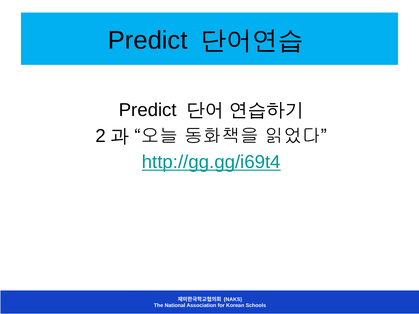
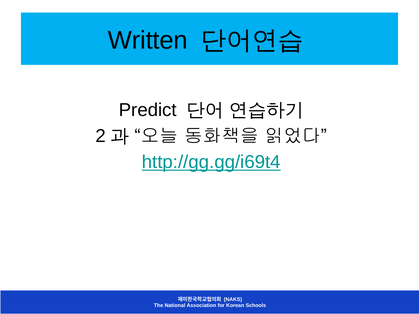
Predict at (148, 41): Predict -> Written
